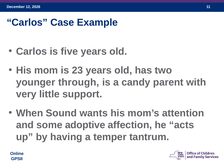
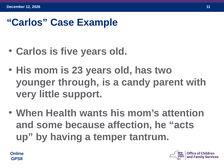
Sound: Sound -> Health
adoptive: adoptive -> because
